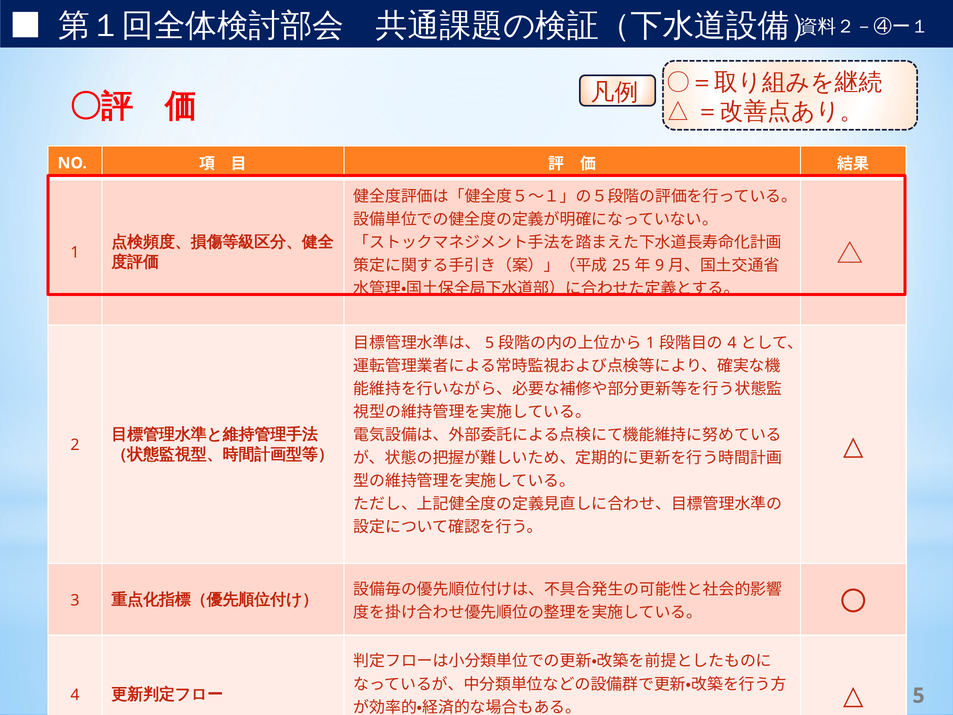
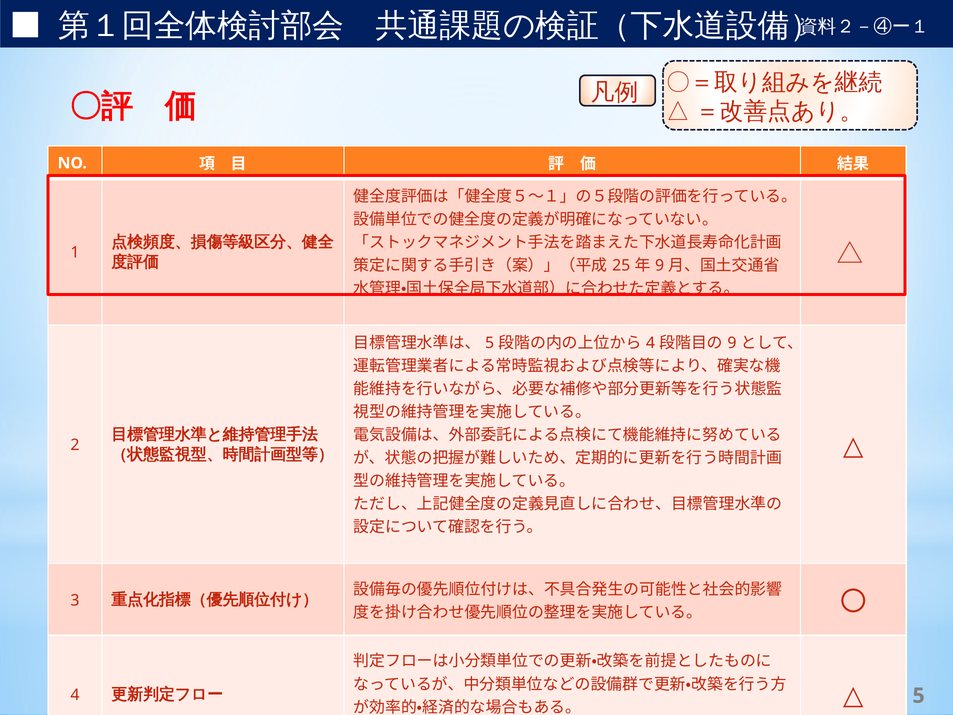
1 at (651, 343): 1 -> 4
4 at (732, 343): 4 -> 9
